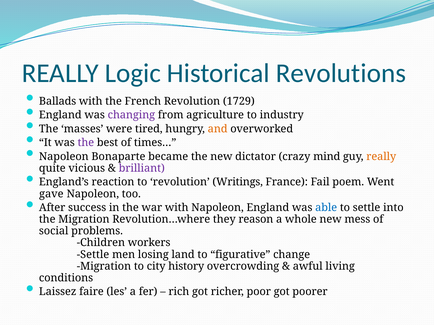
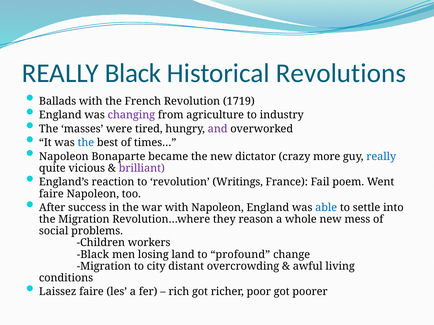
REALLY Logic: Logic -> Black
1729: 1729 -> 1719
and colour: orange -> purple
the at (86, 143) colour: purple -> blue
mind: mind -> more
really at (381, 157) colour: orange -> blue
gave at (51, 194): gave -> faire
Settle at (93, 255): Settle -> Black
figurative: figurative -> profound
history: history -> distant
